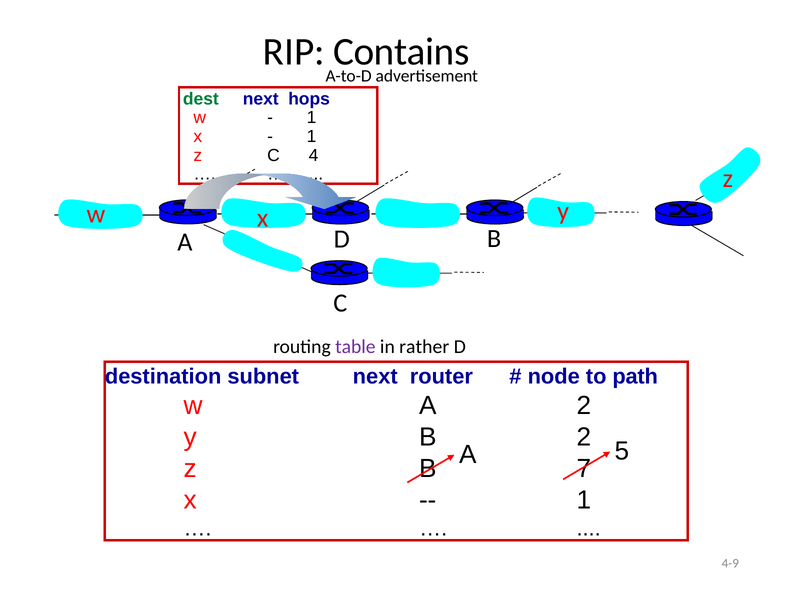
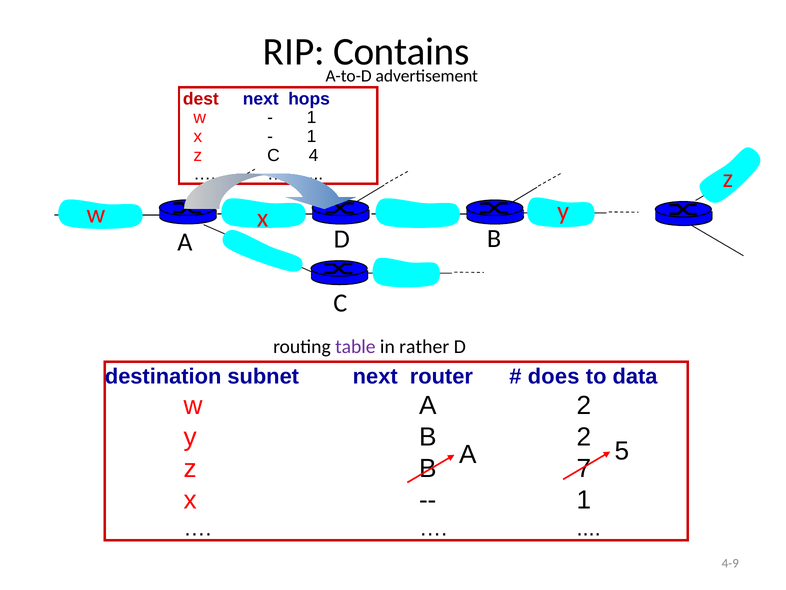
dest colour: green -> red
node: node -> does
path: path -> data
